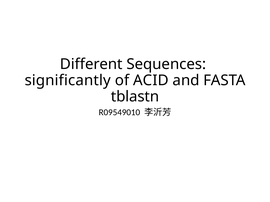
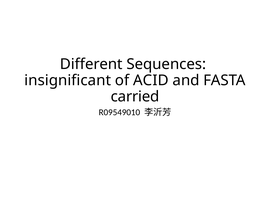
significantly: significantly -> insignificant
tblastn: tblastn -> carried
